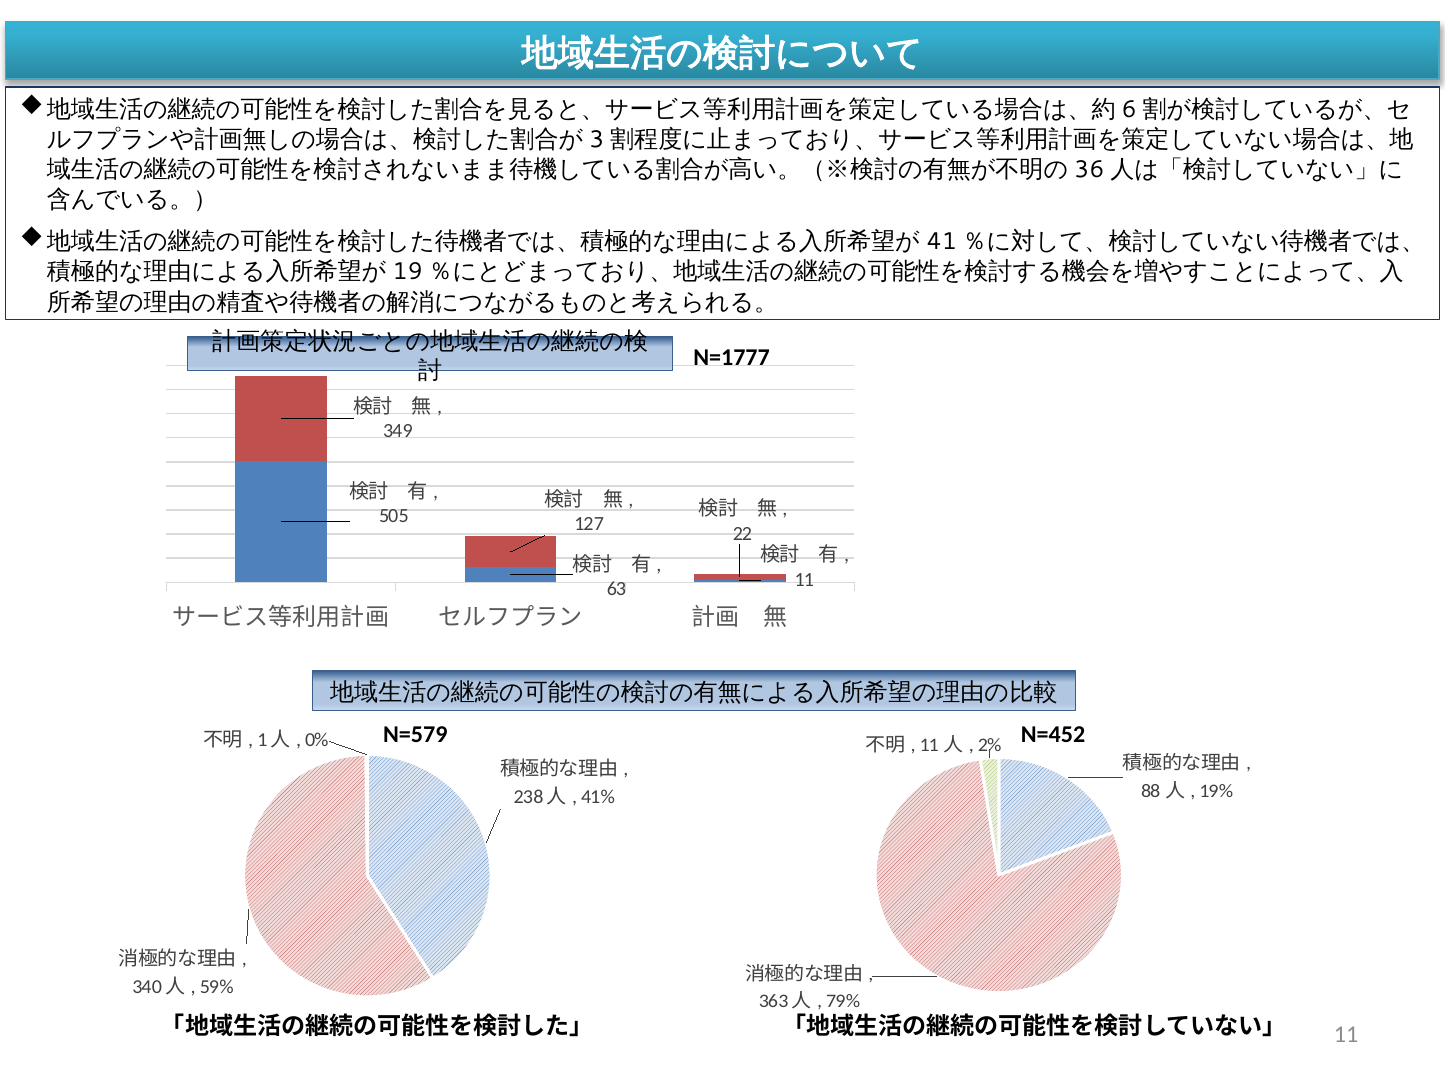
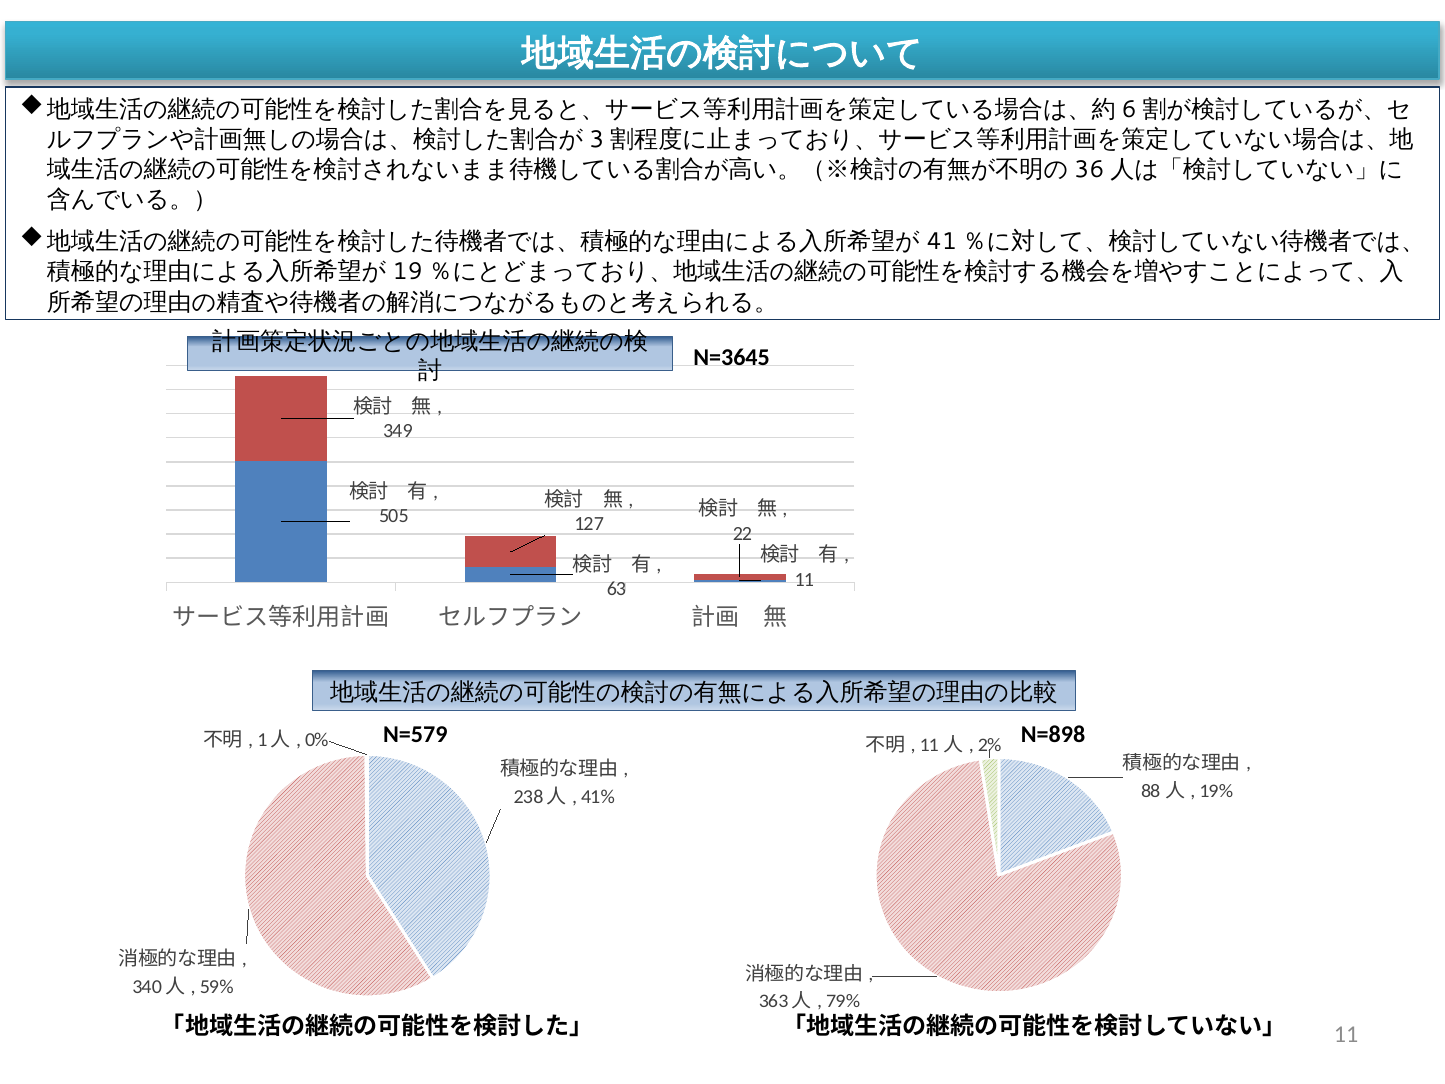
N=1777: N=1777 -> N=3645
N=452: N=452 -> N=898
